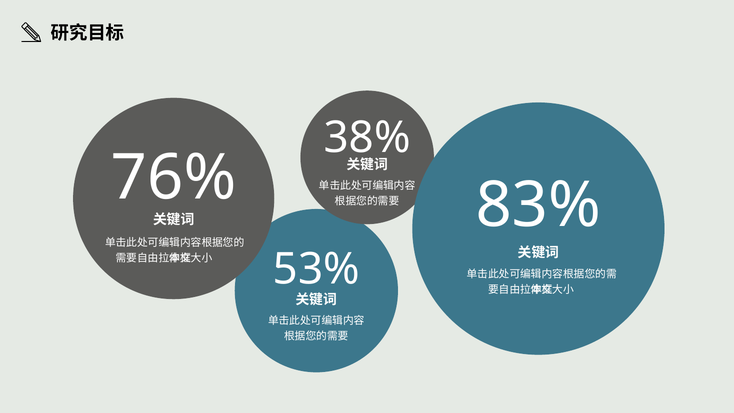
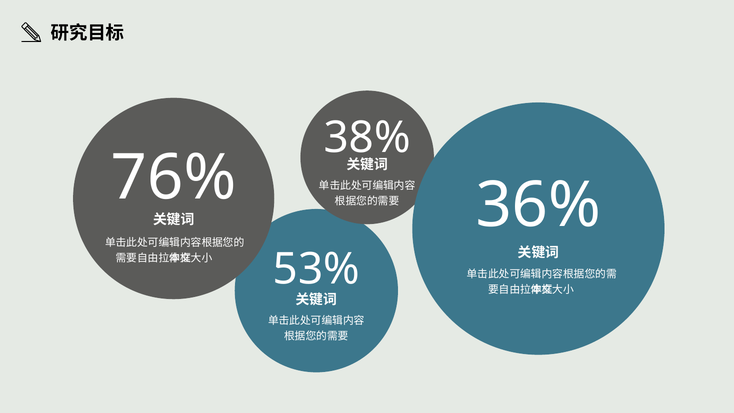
83%: 83% -> 36%
